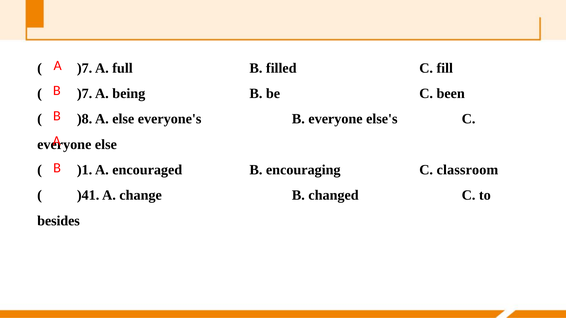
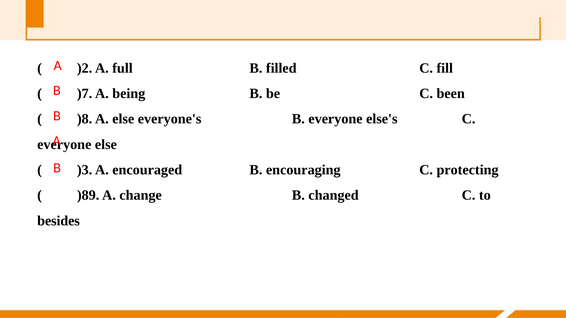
)7 at (85, 68): )7 -> )2
)1: )1 -> )3
classroom: classroom -> protecting
)41: )41 -> )89
